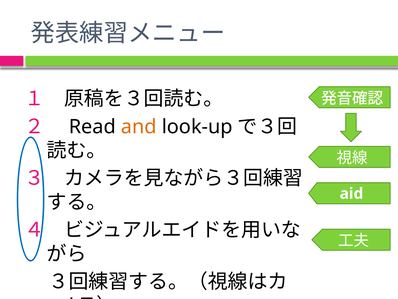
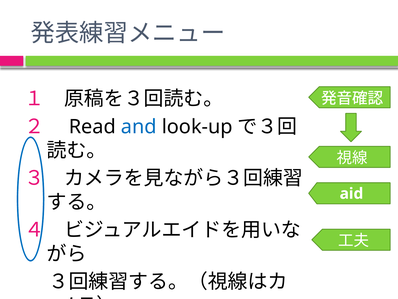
and colour: orange -> blue
